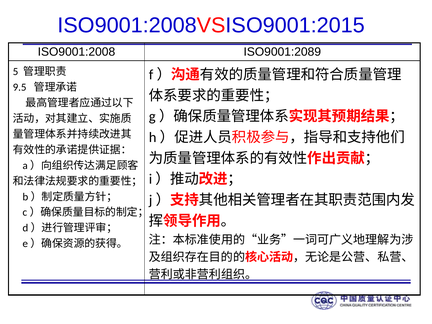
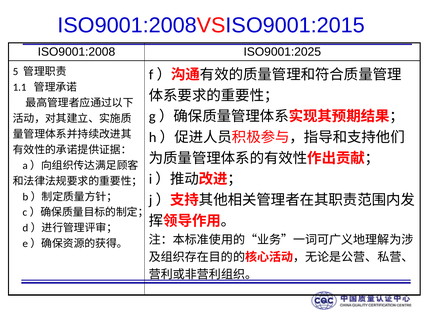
ISO9001:2089: ISO9001:2089 -> ISO9001:2025
9.5: 9.5 -> 1.1
